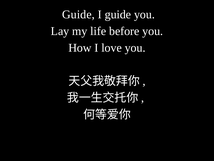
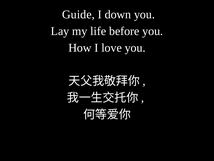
I guide: guide -> down
